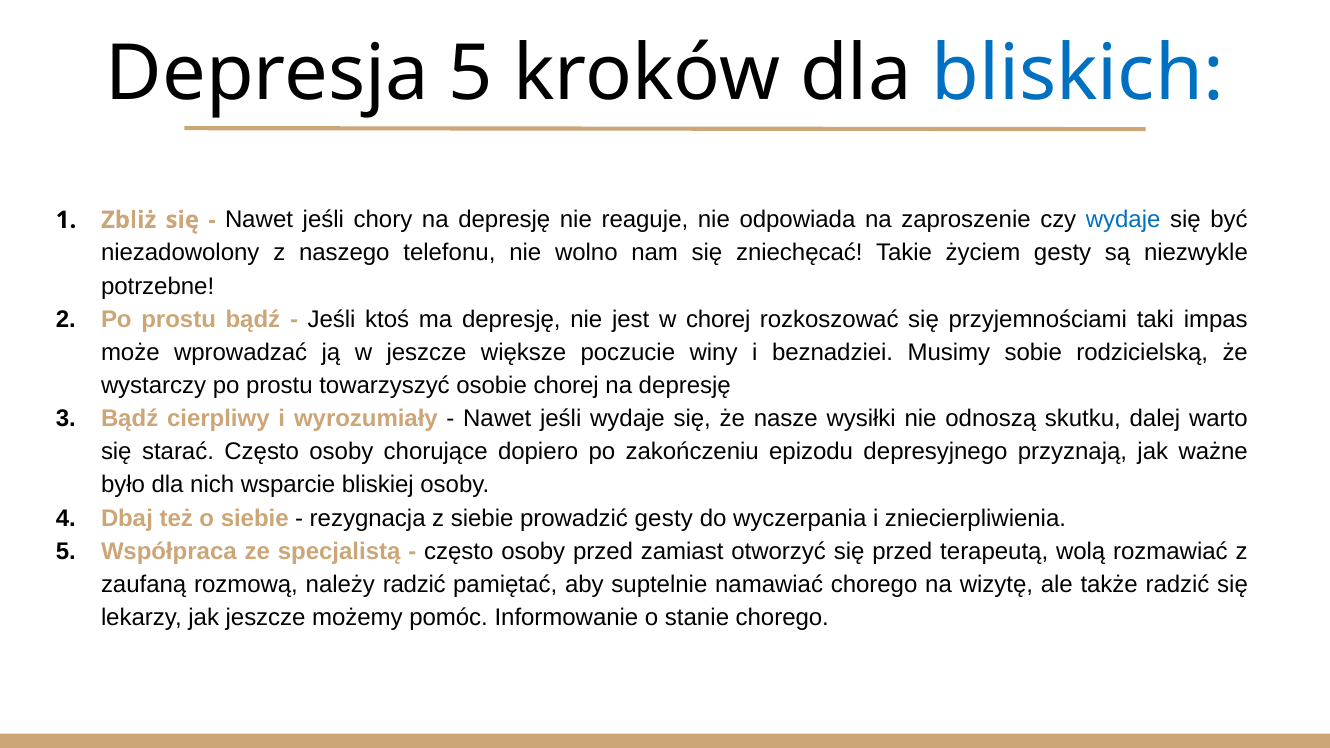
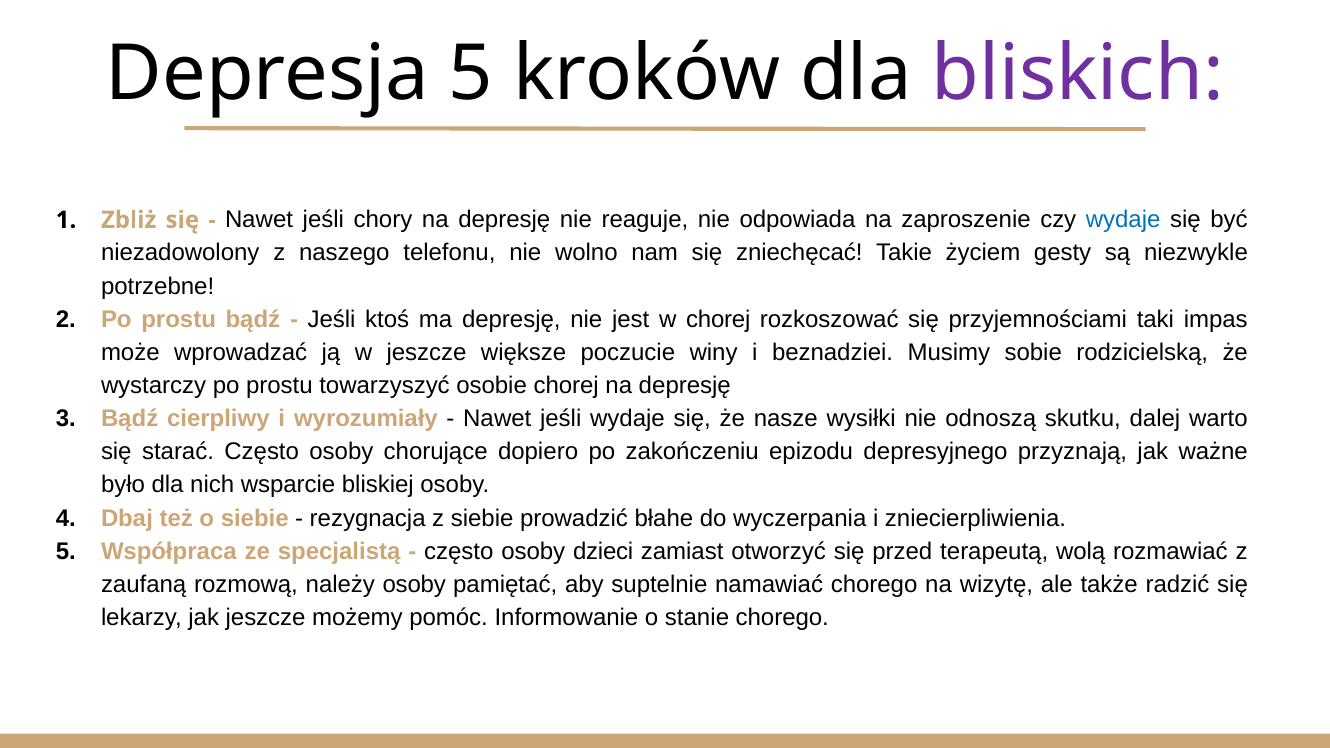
bliskich colour: blue -> purple
prowadzić gesty: gesty -> błahe
osoby przed: przed -> dzieci
należy radzić: radzić -> osoby
